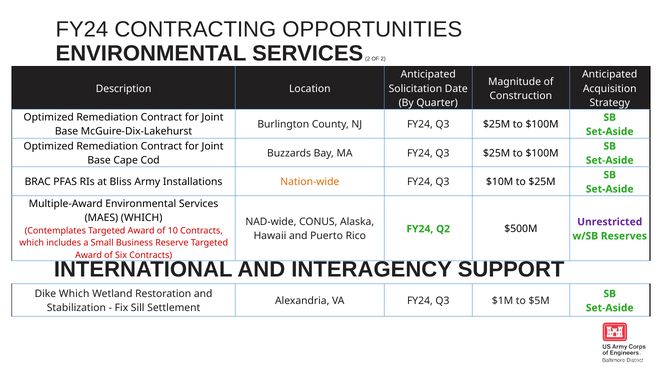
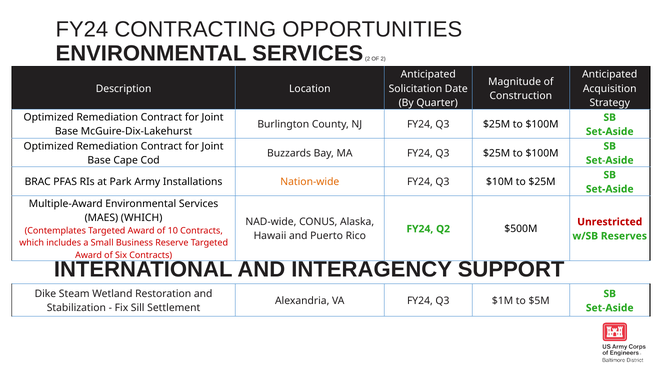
Bliss: Bliss -> Park
Unrestricted colour: purple -> red
Dike Which: Which -> Steam
